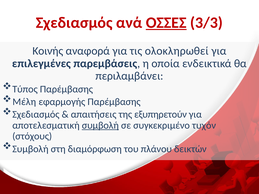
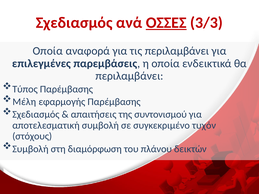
Κοινής at (48, 51): Κοινής -> Οποία
τις ολοκληρωθεί: ολοκληρωθεί -> περιλαμβάνει
εξυπηρετούν: εξυπηρετούν -> συντονισμού
συμβολή at (100, 126) underline: present -> none
